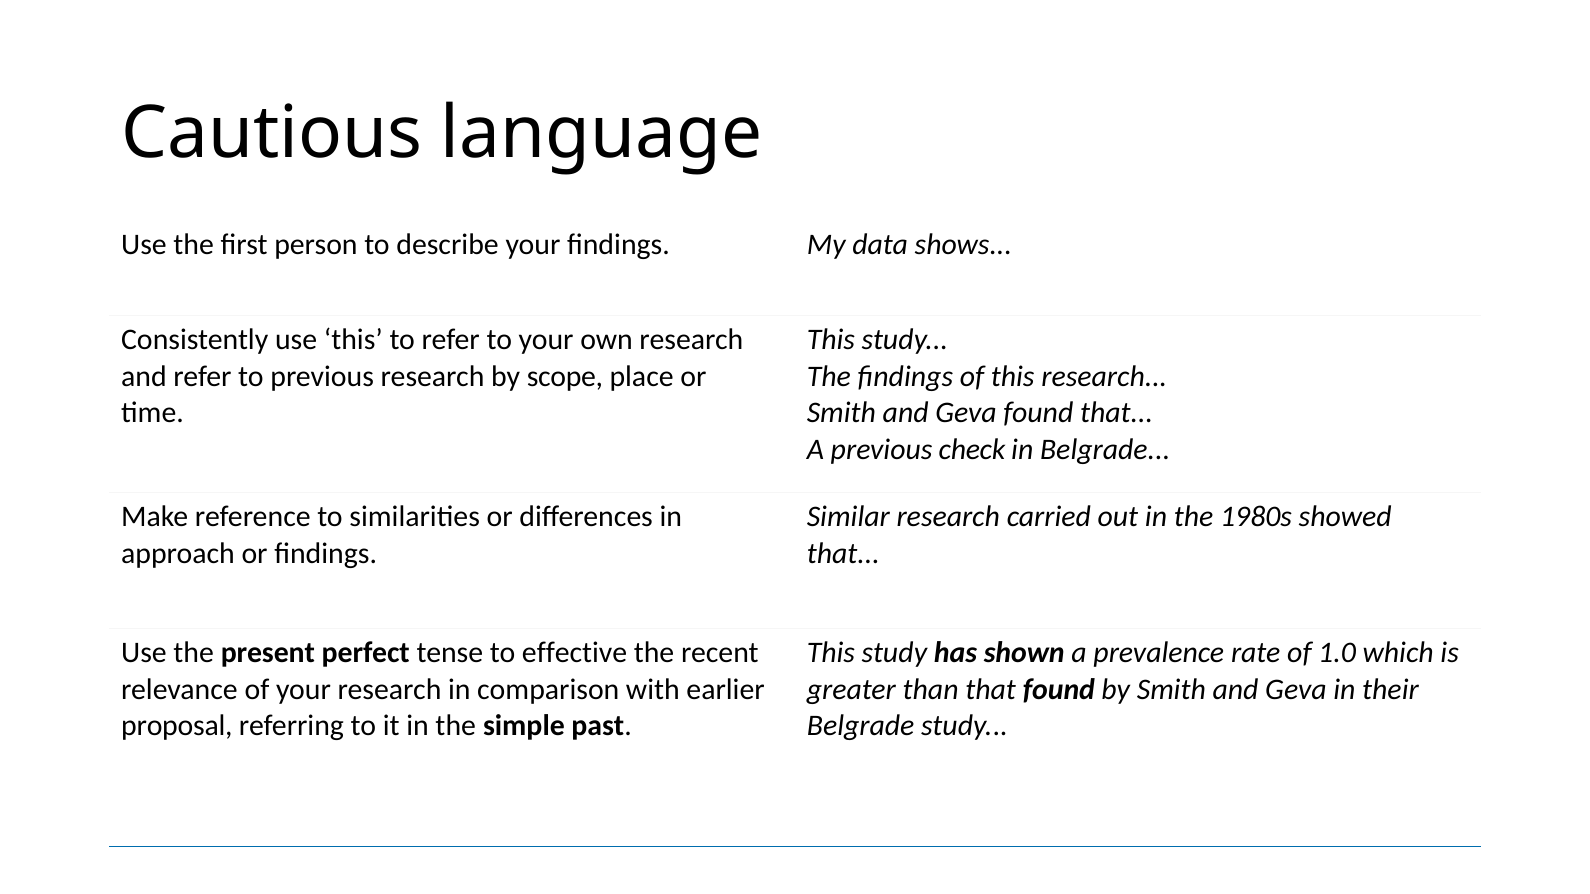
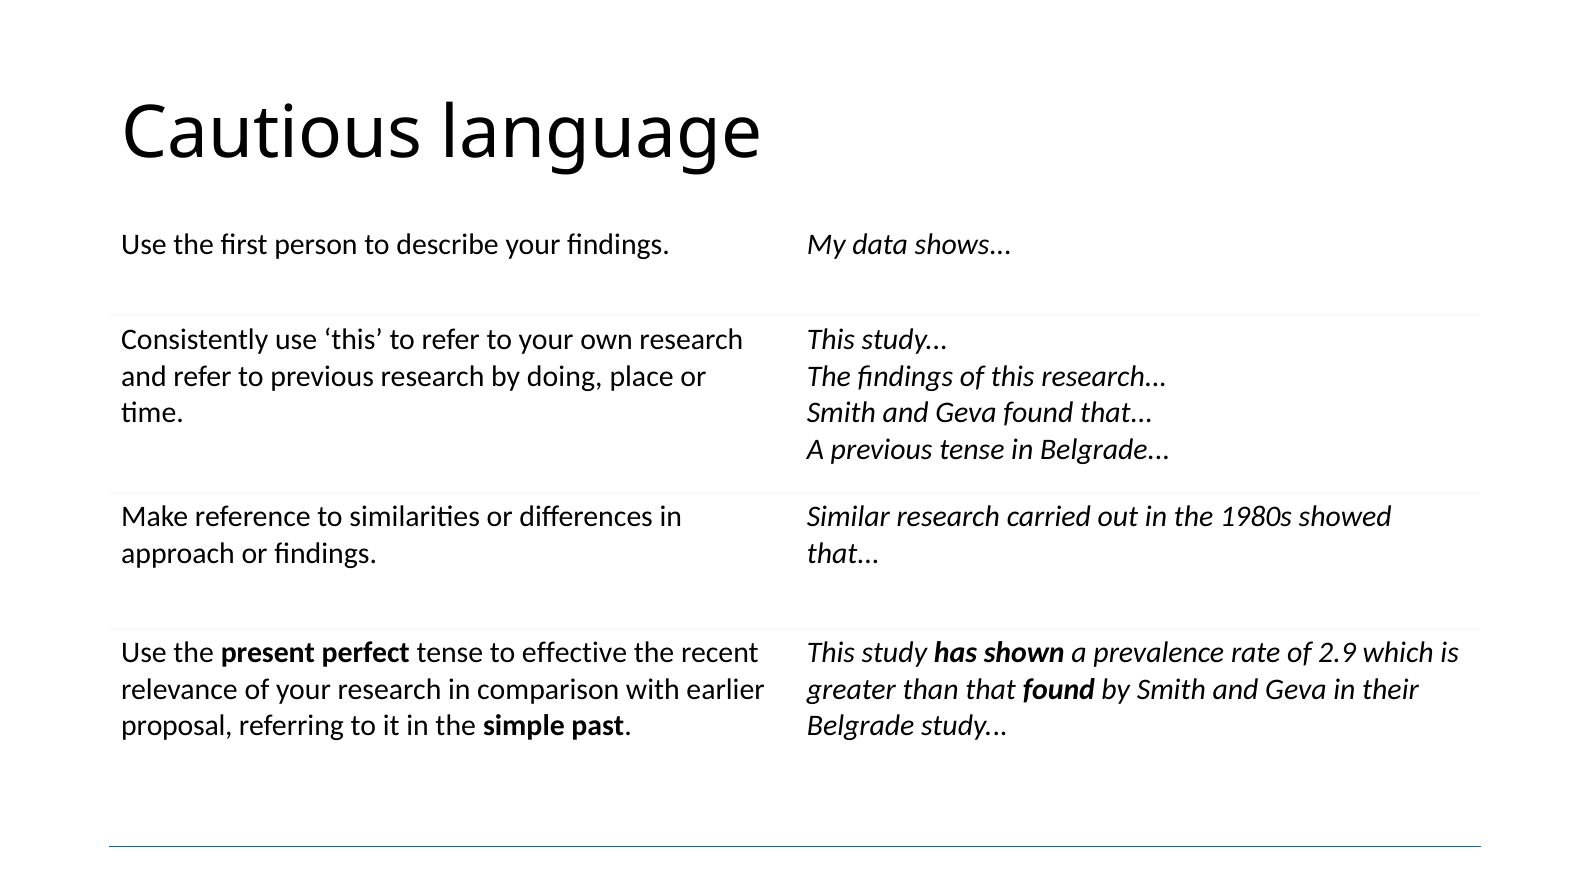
scope: scope -> doing
previous check: check -> tense
1.0: 1.0 -> 2.9
